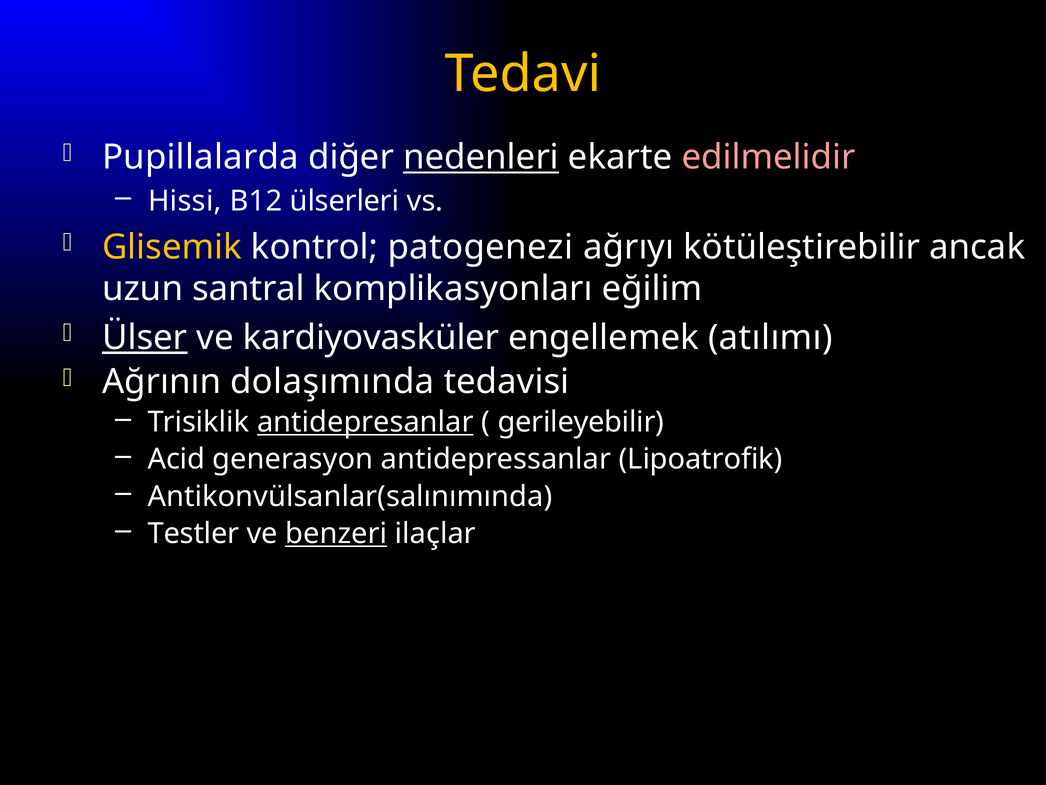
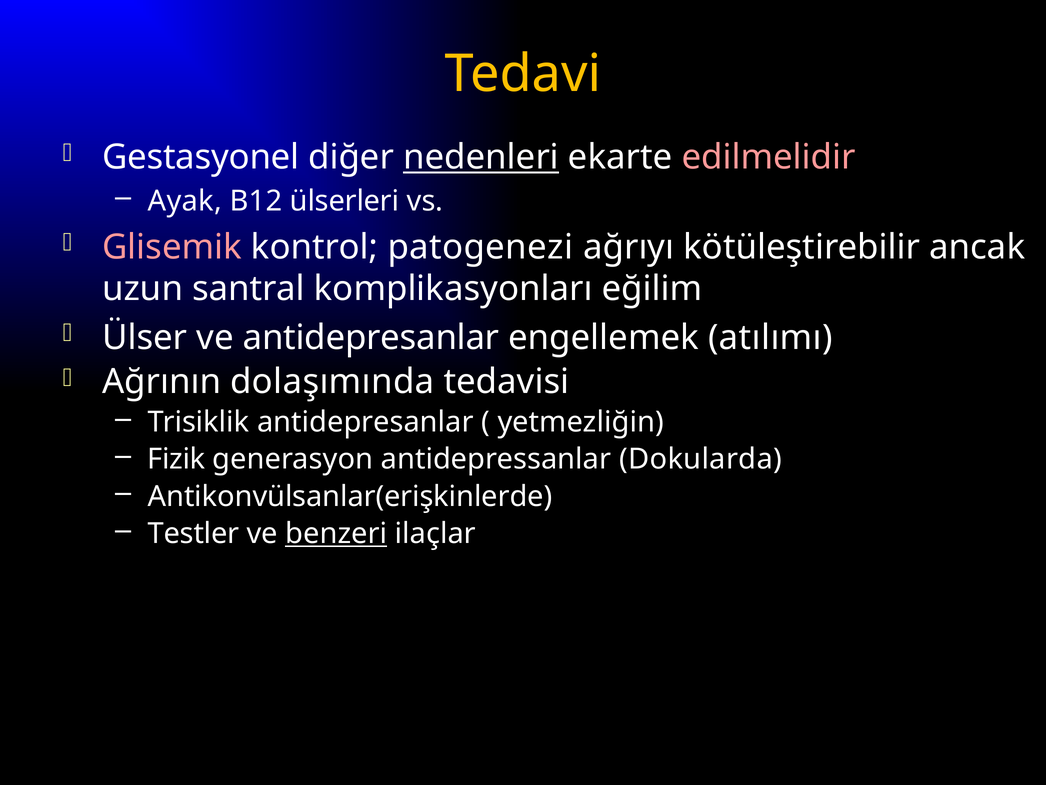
Pupillalarda: Pupillalarda -> Gestasyonel
Hissi: Hissi -> Ayak
Glisemik colour: yellow -> pink
Ülser underline: present -> none
ve kardiyovasküler: kardiyovasküler -> antidepresanlar
antidepresanlar at (365, 422) underline: present -> none
gerileyebilir: gerileyebilir -> yetmezliğin
Acid: Acid -> Fizik
Lipoatrofik: Lipoatrofik -> Dokularda
Antikonvülsanlar(salınımında: Antikonvülsanlar(salınımında -> Antikonvülsanlar(erişkinlerde
